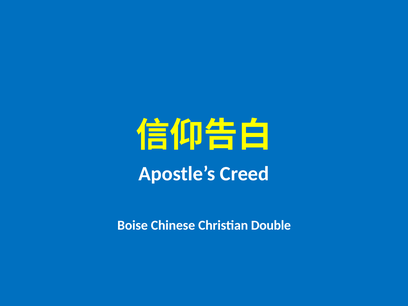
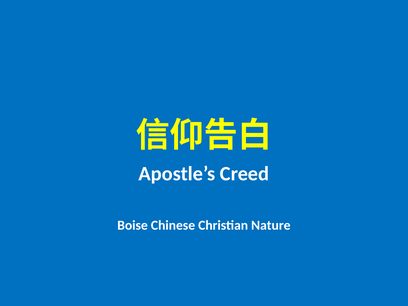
Double: Double -> Nature
